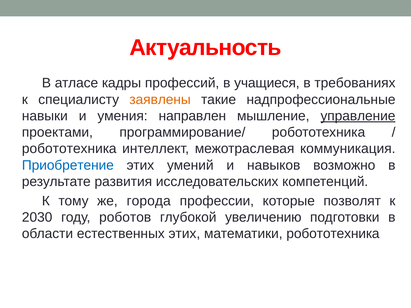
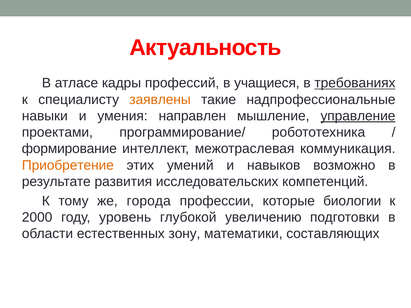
требованиях underline: none -> present
робототехника at (69, 149): робототехника -> формирование
Приобретение colour: blue -> orange
позволят: позволят -> биологии
2030: 2030 -> 2000
роботов: роботов -> уровень
естественных этих: этих -> зону
математики робототехника: робототехника -> составляющих
